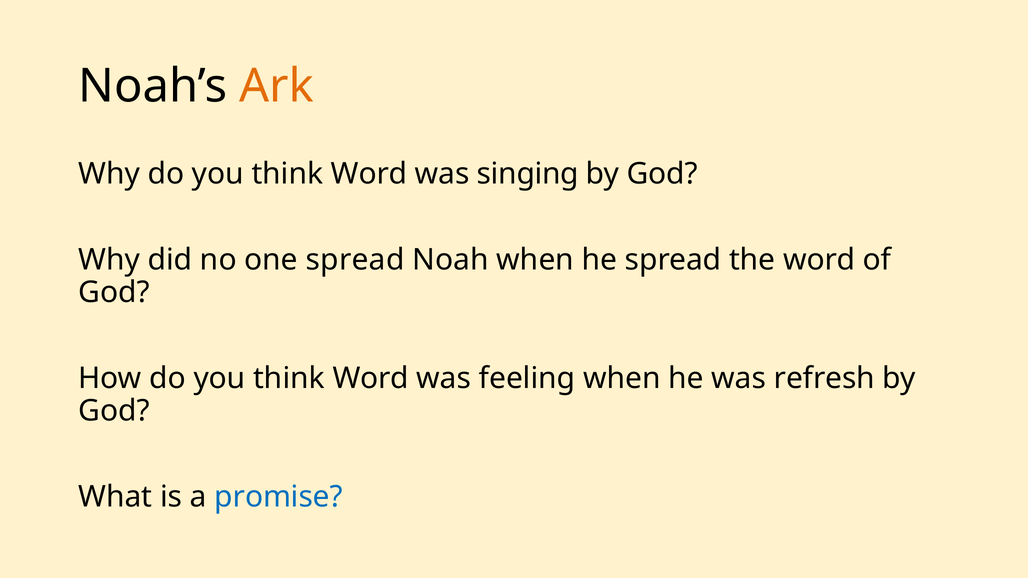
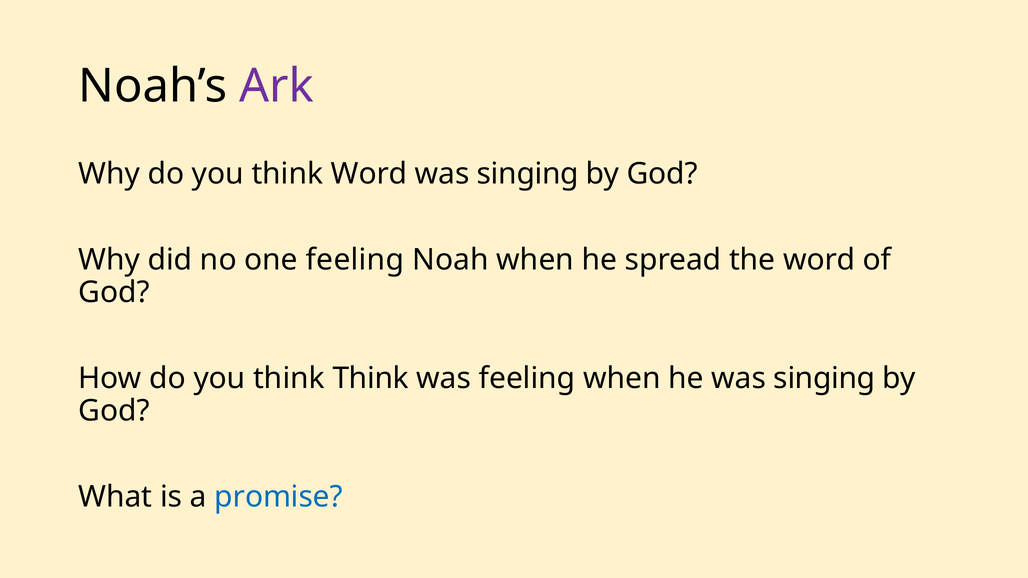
Ark colour: orange -> purple
one spread: spread -> feeling
Word at (371, 379): Word -> Think
he was refresh: refresh -> singing
